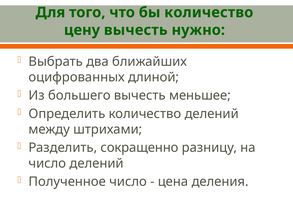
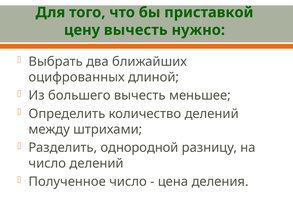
бы количество: количество -> приставкой
сокращенно: сокращенно -> однородной
